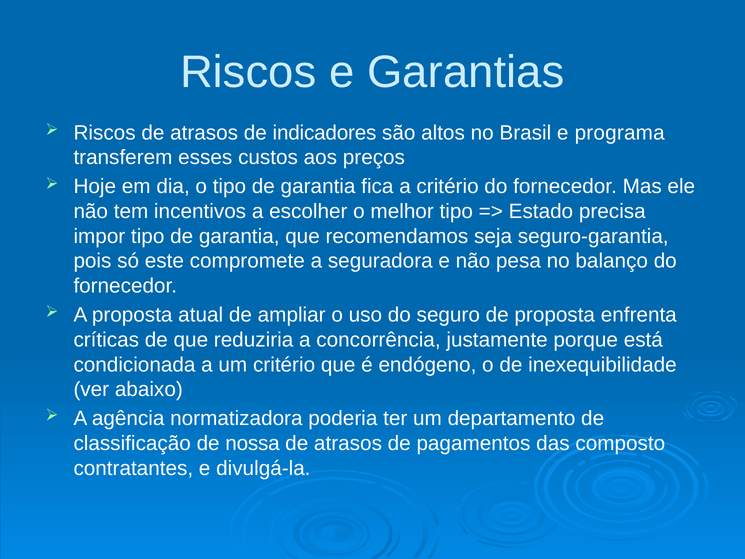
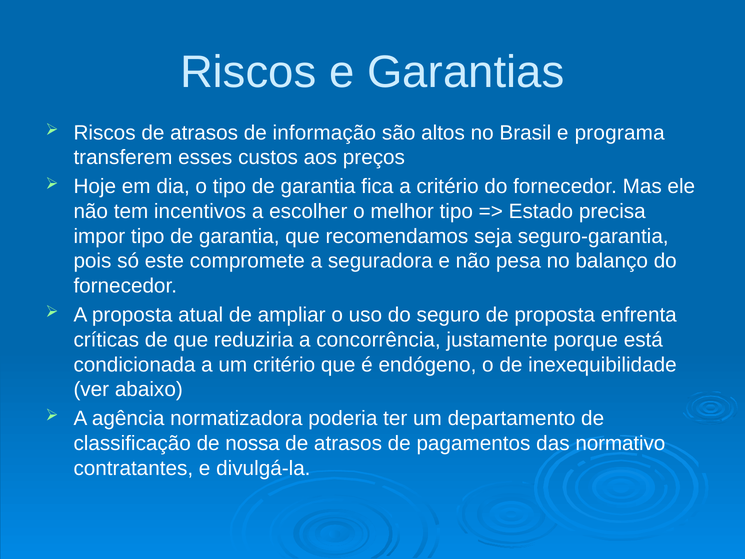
indicadores: indicadores -> informação
composto: composto -> normativo
